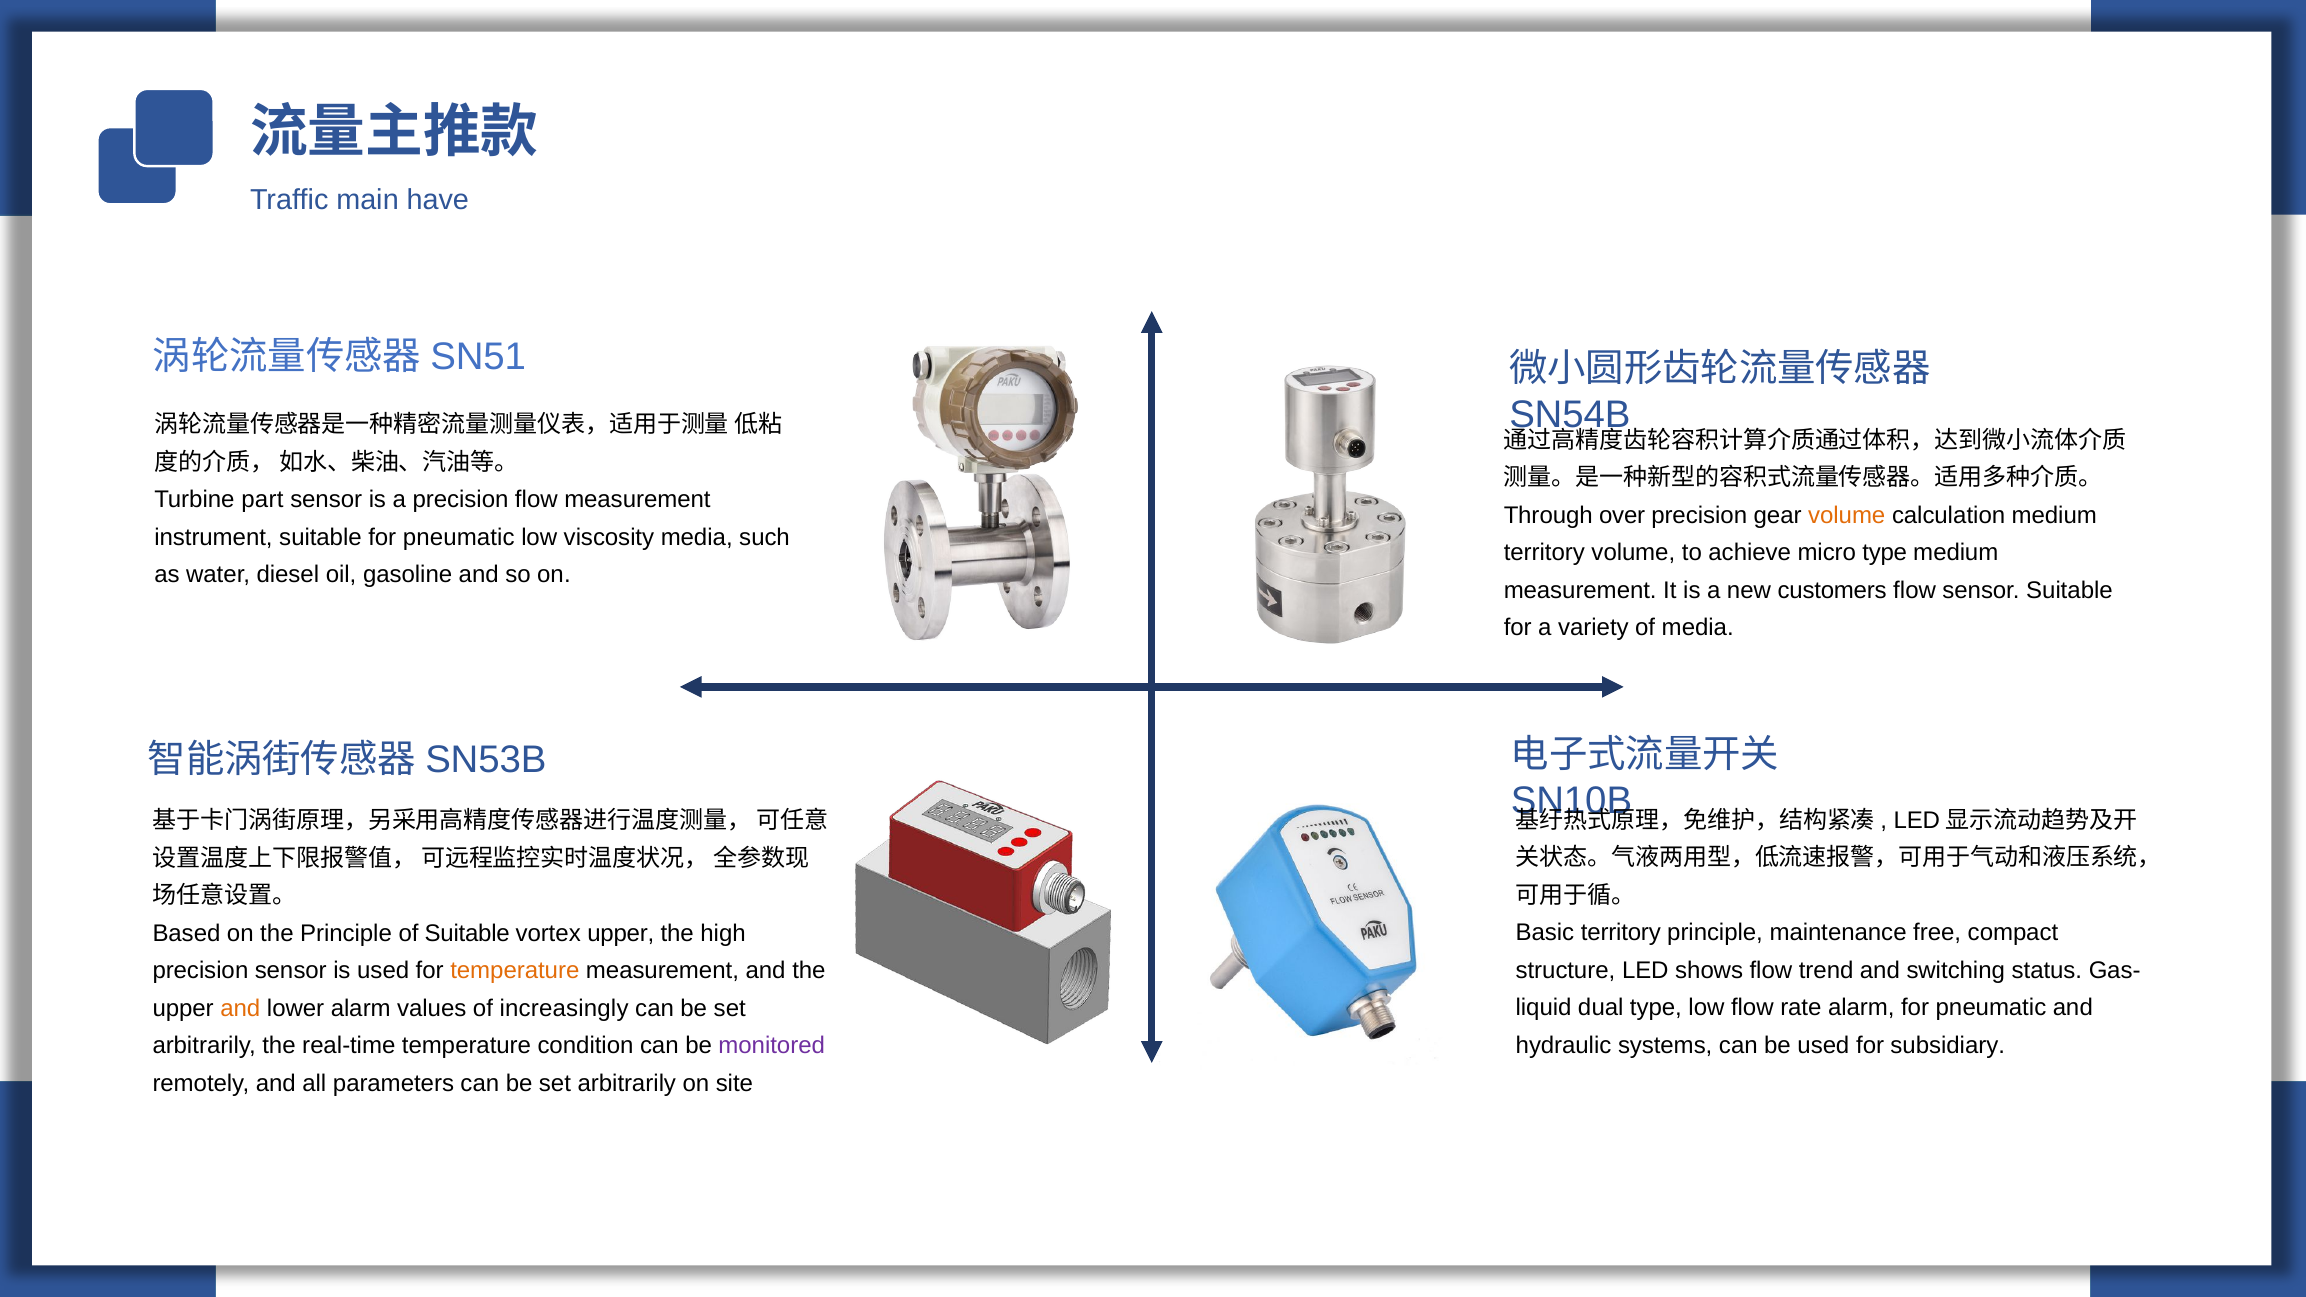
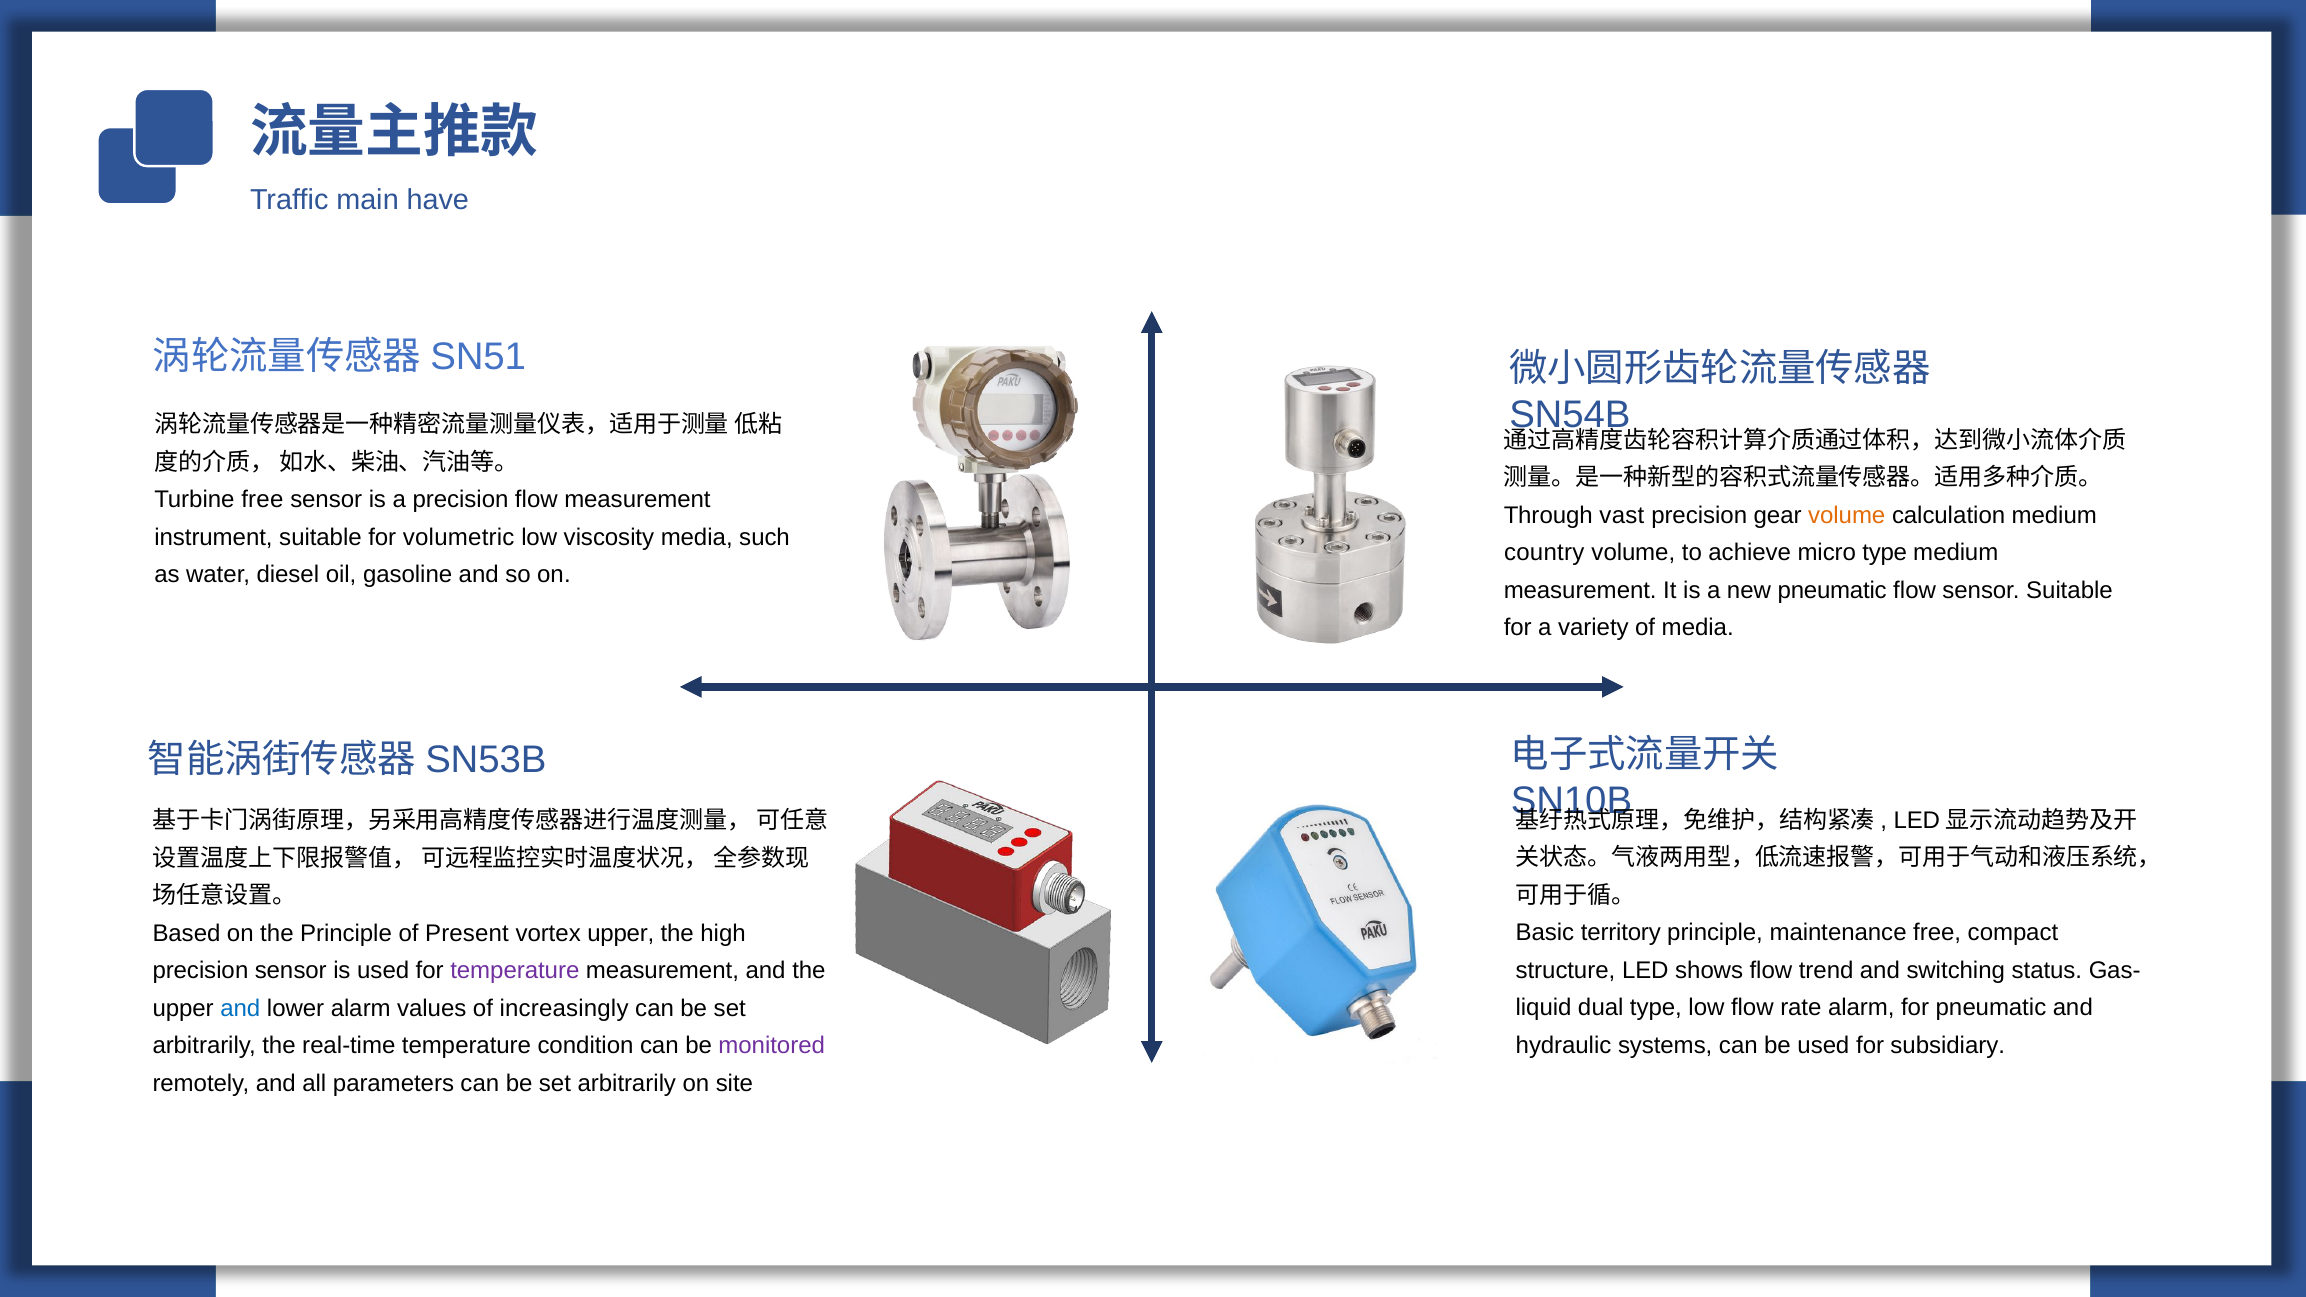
Turbine part: part -> free
over: over -> vast
suitable for pneumatic: pneumatic -> volumetric
territory at (1544, 553): territory -> country
new customers: customers -> pneumatic
of Suitable: Suitable -> Present
temperature at (515, 971) colour: orange -> purple
and at (240, 1008) colour: orange -> blue
